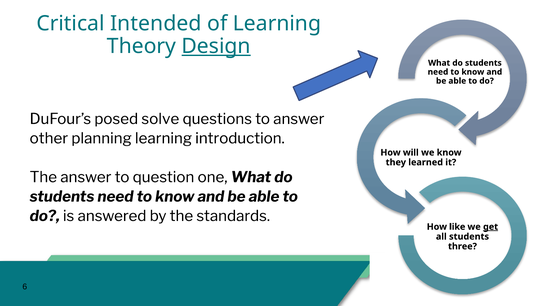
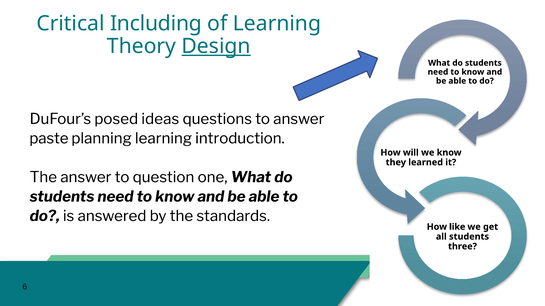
Intended: Intended -> Including
solve: solve -> ideas
other: other -> paste
get underline: present -> none
